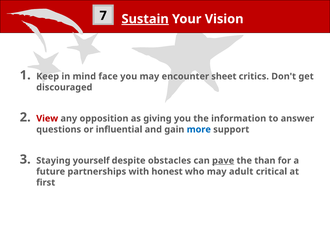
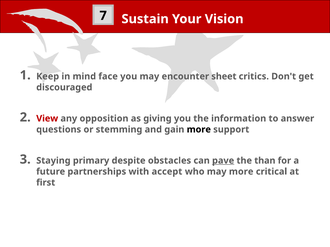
Sustain underline: present -> none
influential: influential -> stemming
more at (199, 130) colour: blue -> black
yourself: yourself -> primary
honest: honest -> accept
may adult: adult -> more
